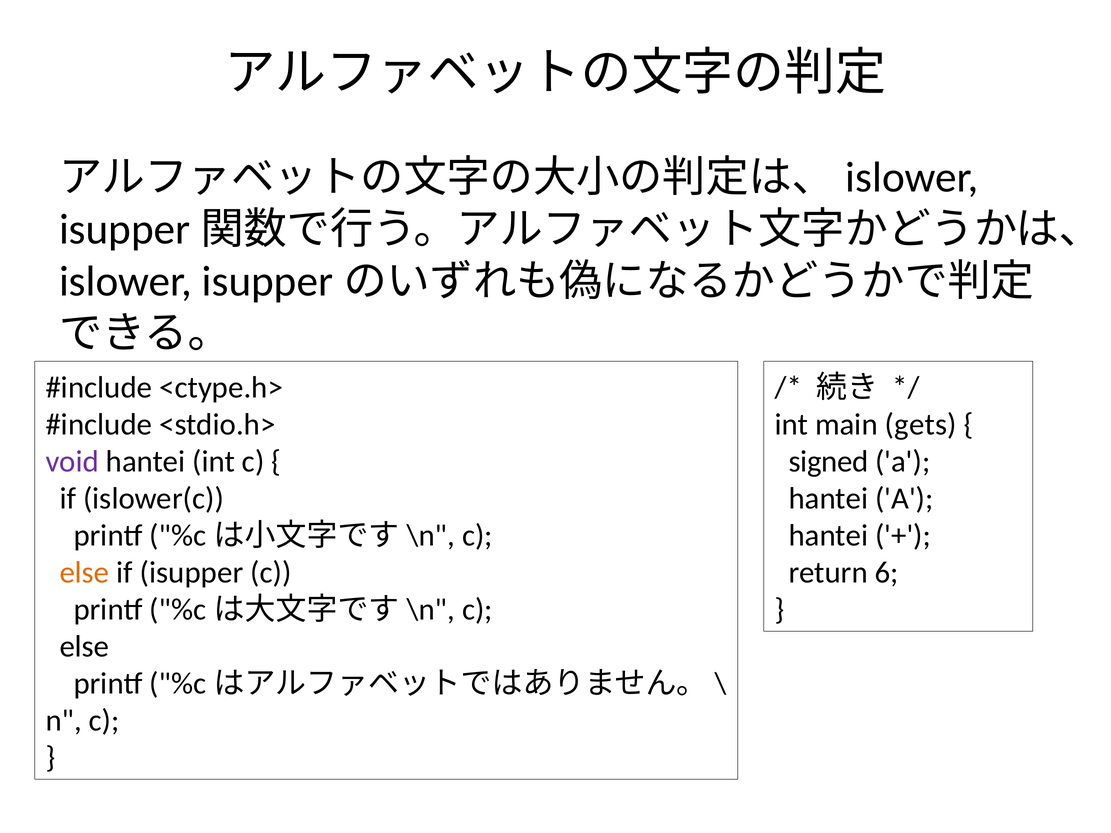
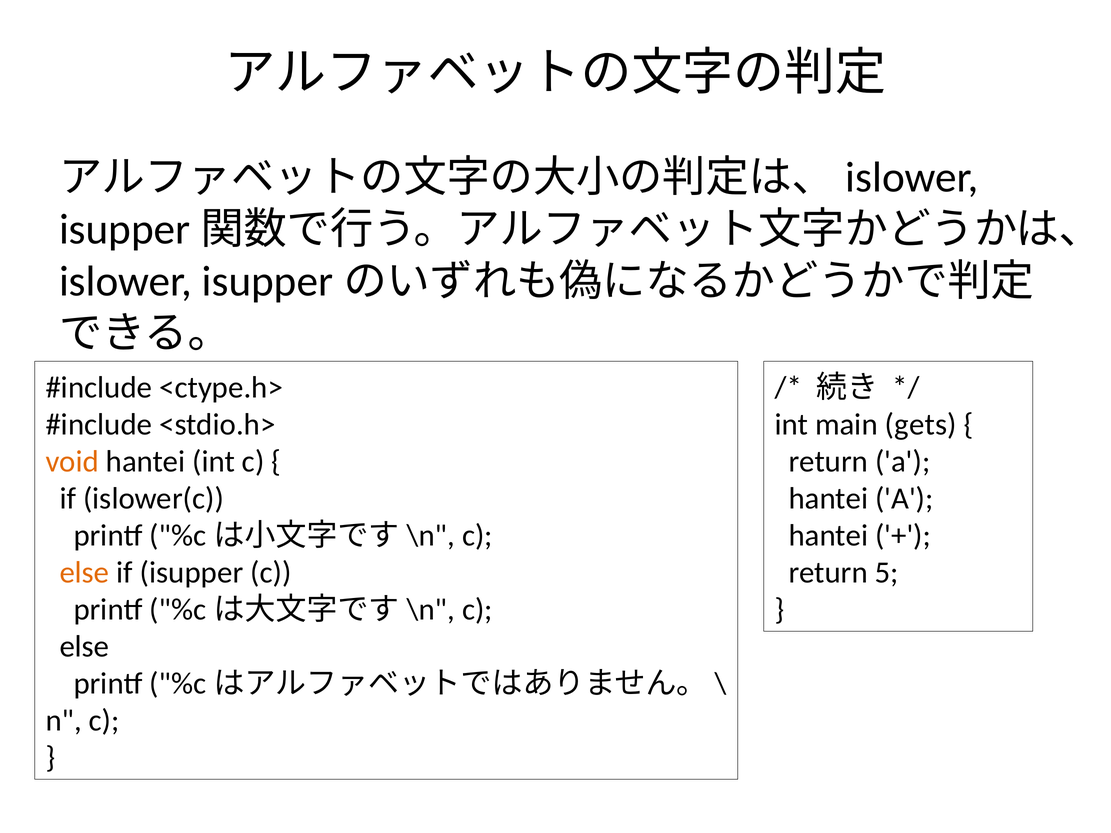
void colour: purple -> orange
signed at (829, 462): signed -> return
6: 6 -> 5
